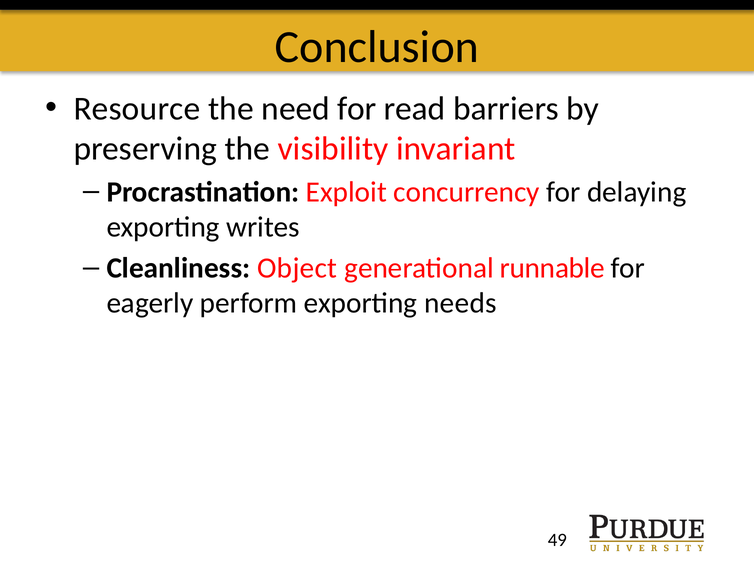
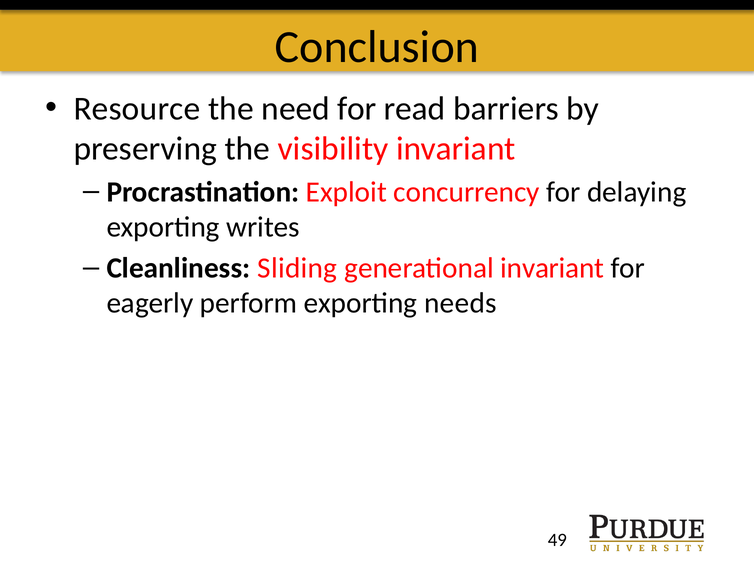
Object: Object -> Sliding
generational runnable: runnable -> invariant
